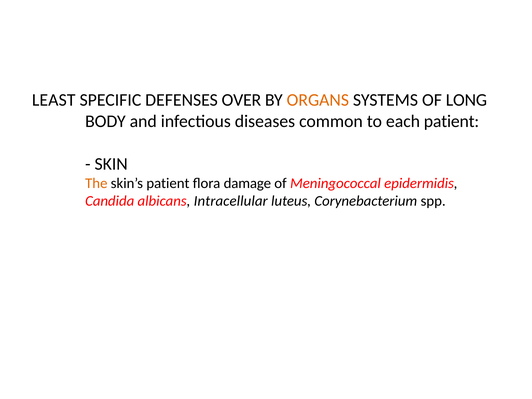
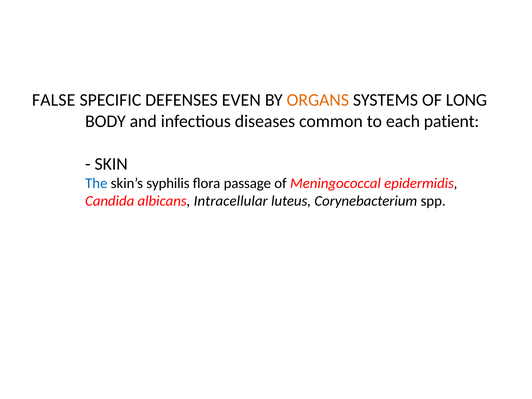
LEAST: LEAST -> FALSE
OVER: OVER -> EVEN
The colour: orange -> blue
skin’s patient: patient -> syphilis
damage: damage -> passage
